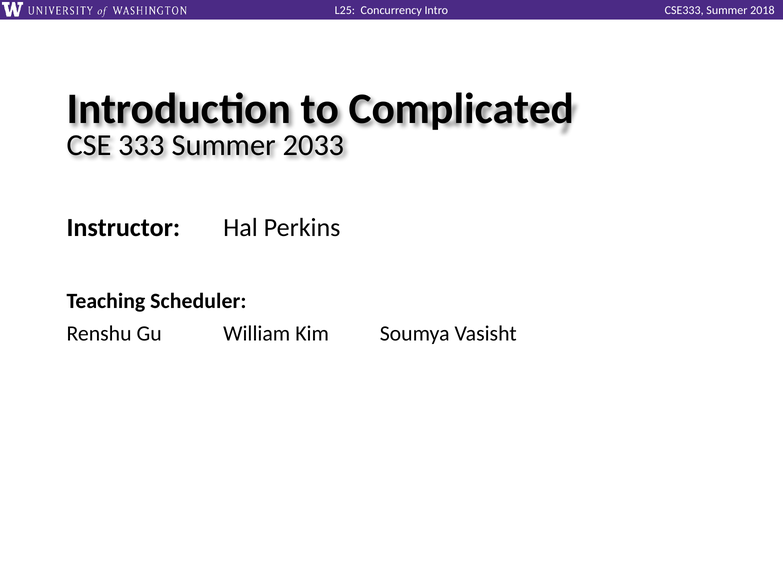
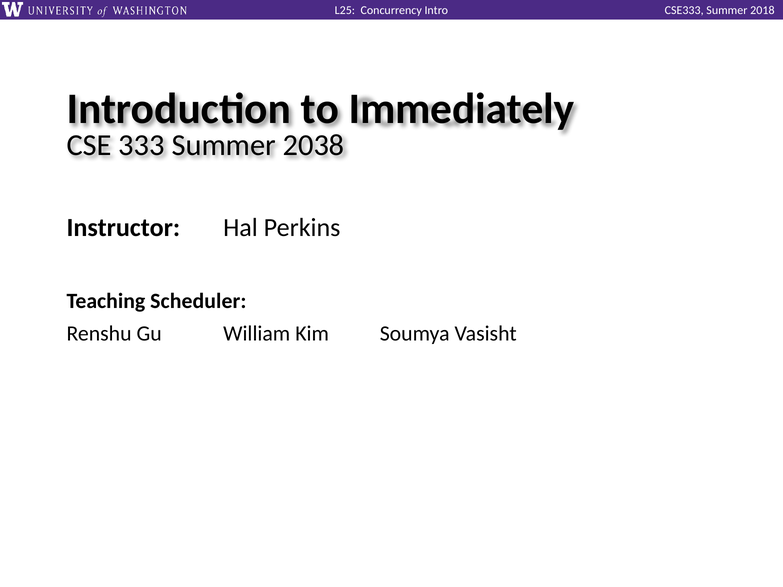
Complicated: Complicated -> Immediately
2033: 2033 -> 2038
